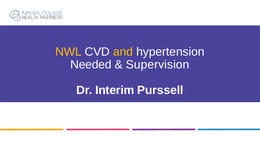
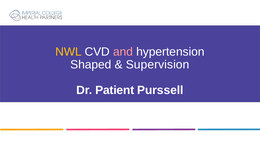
and colour: yellow -> pink
Needed: Needed -> Shaped
Interim: Interim -> Patient
